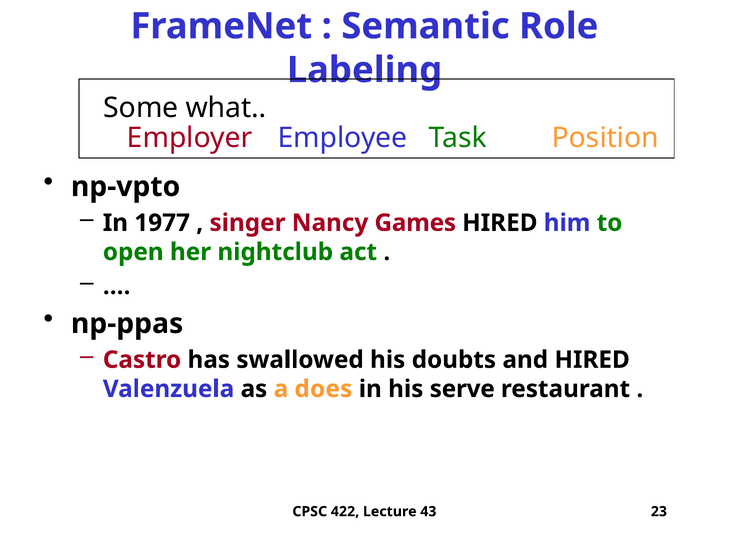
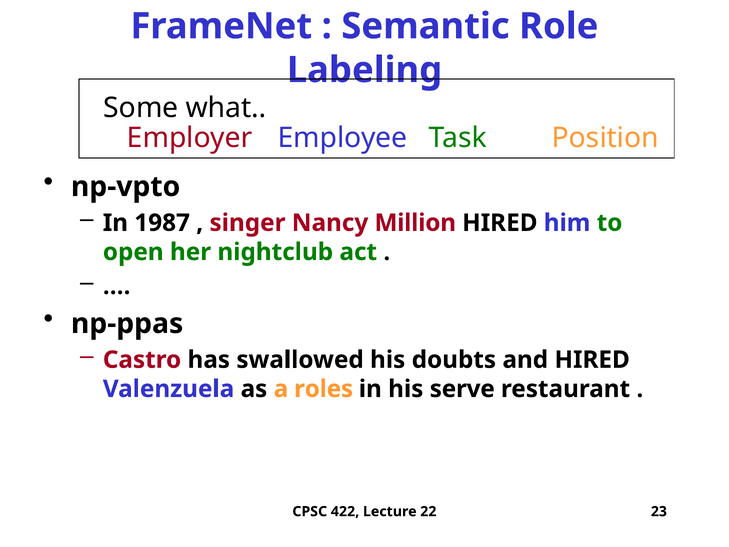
1977: 1977 -> 1987
Games: Games -> Million
does: does -> roles
43: 43 -> 22
